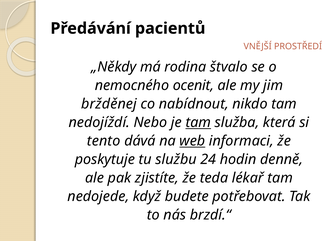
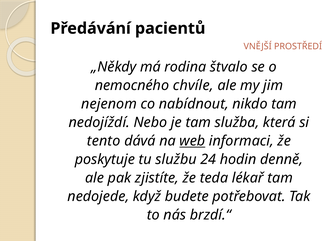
ocenit: ocenit -> chvíle
bržděnej: bržděnej -> nejenom
tam at (198, 123) underline: present -> none
